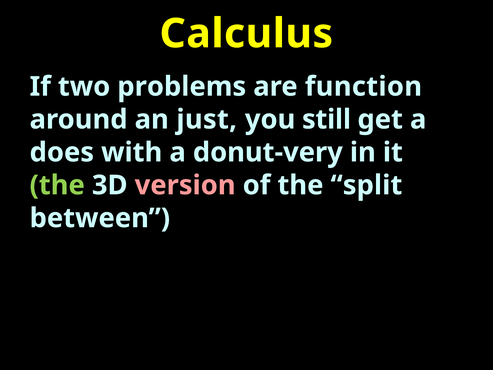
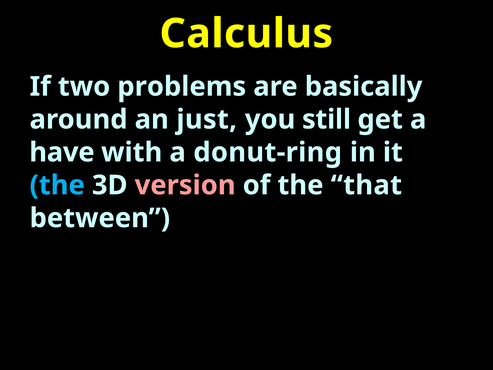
function: function -> basically
does: does -> have
donut-very: donut-very -> donut-ring
the at (57, 185) colour: light green -> light blue
split: split -> that
